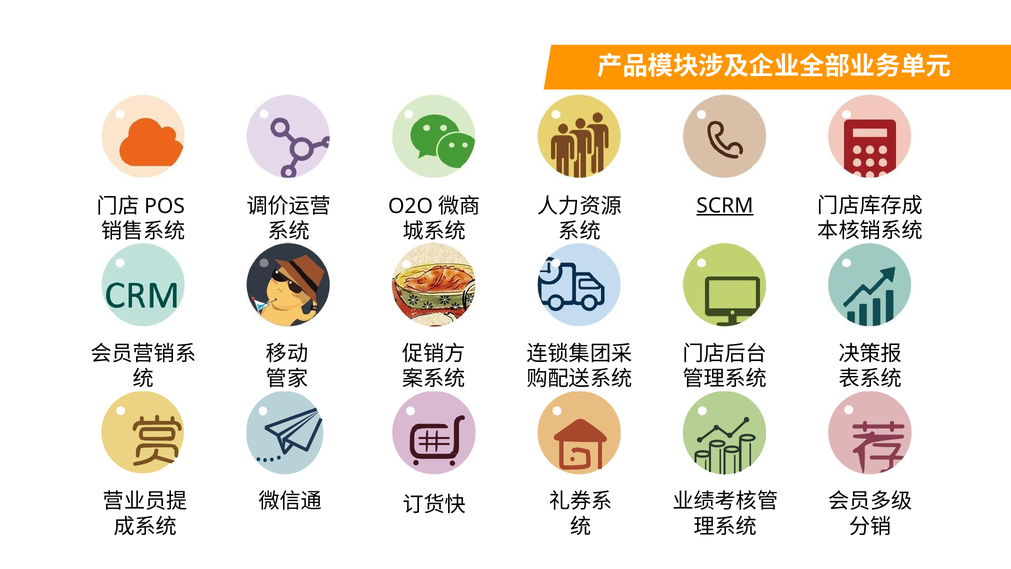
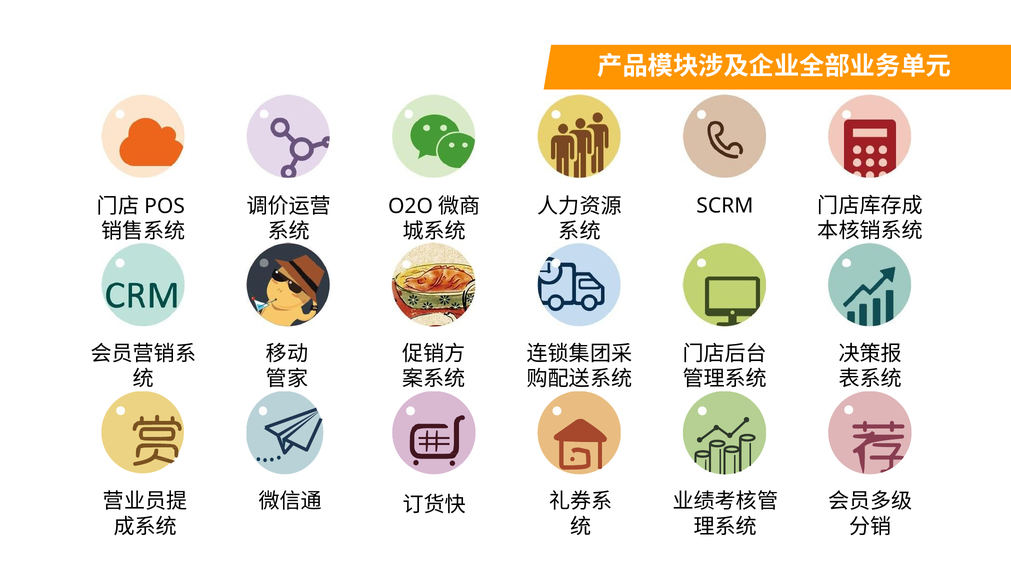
SCRM underline: present -> none
